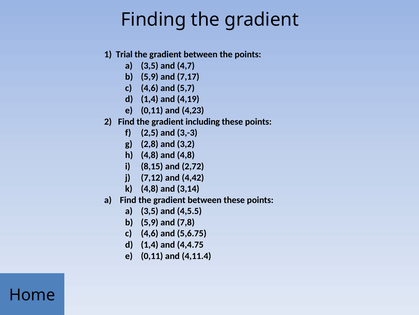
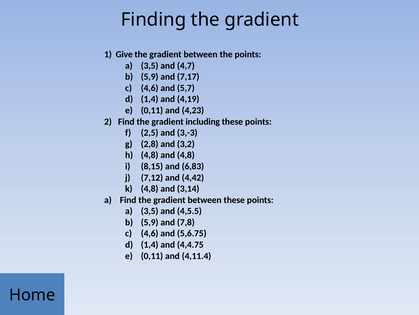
Trial: Trial -> Give
2,72: 2,72 -> 6,83
